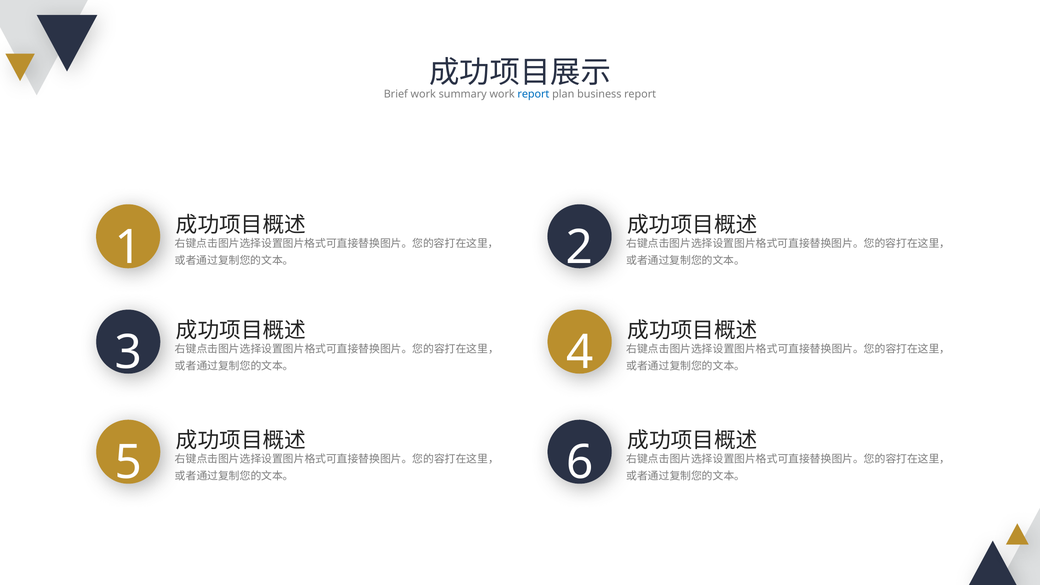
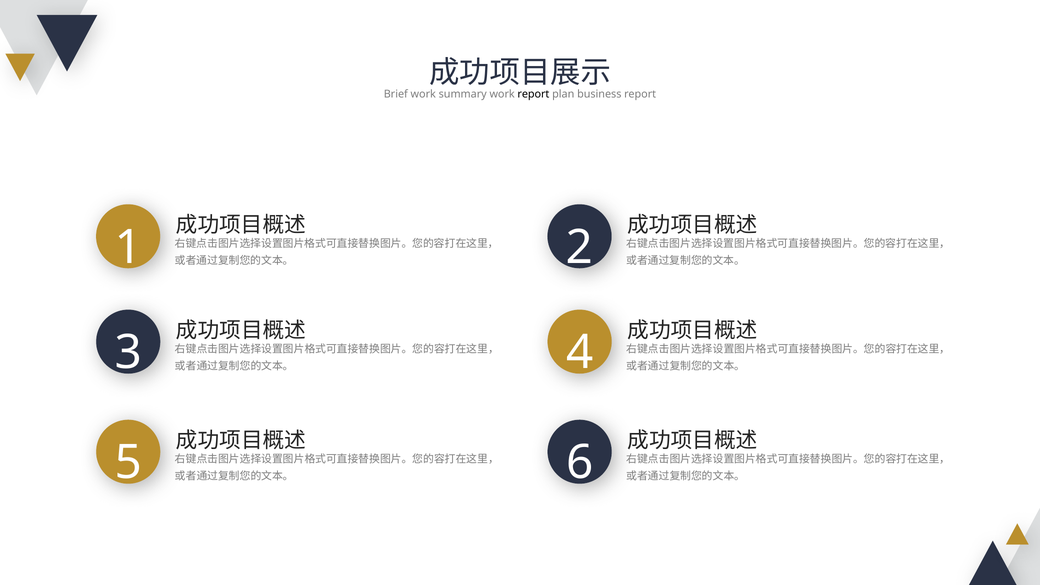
report at (533, 94) colour: blue -> black
